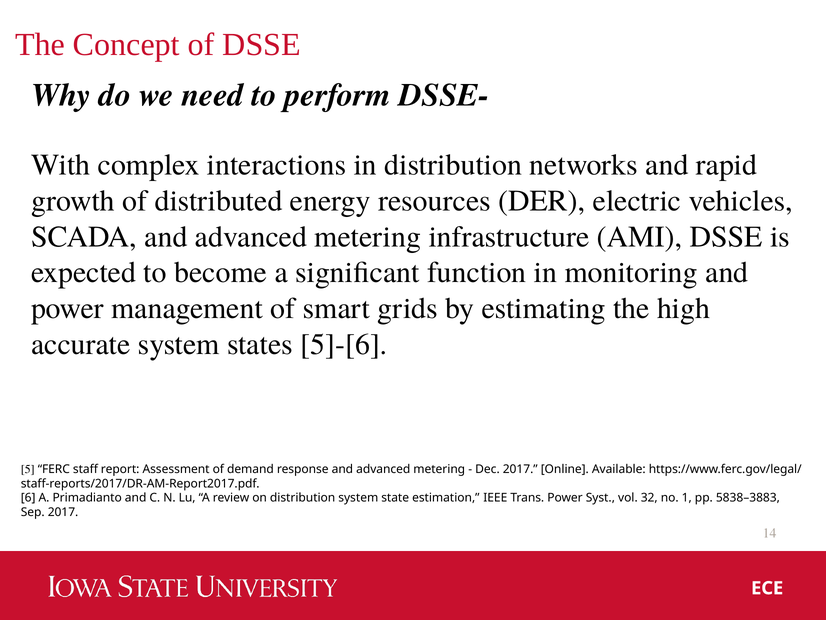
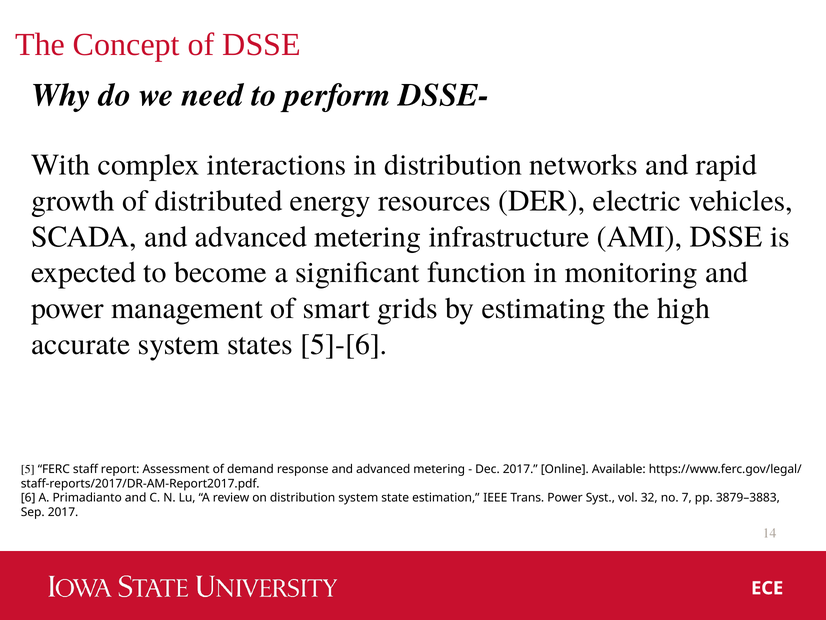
1: 1 -> 7
5838–3883: 5838–3883 -> 3879–3883
